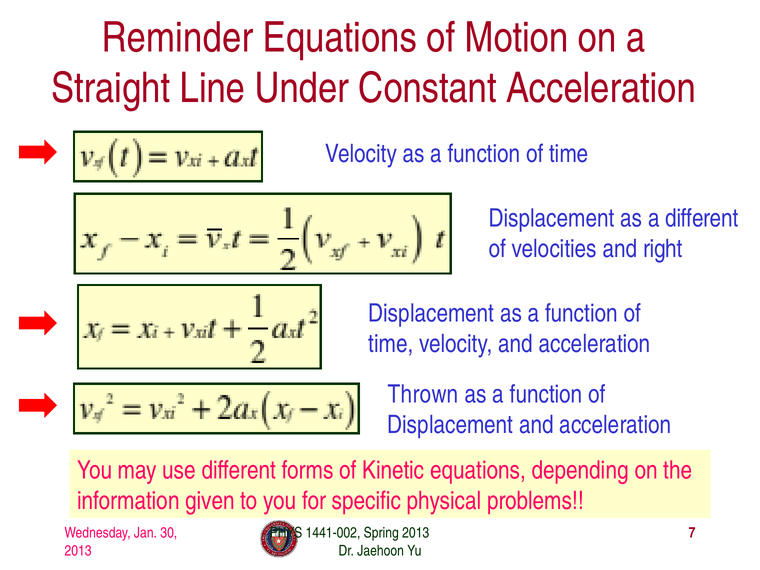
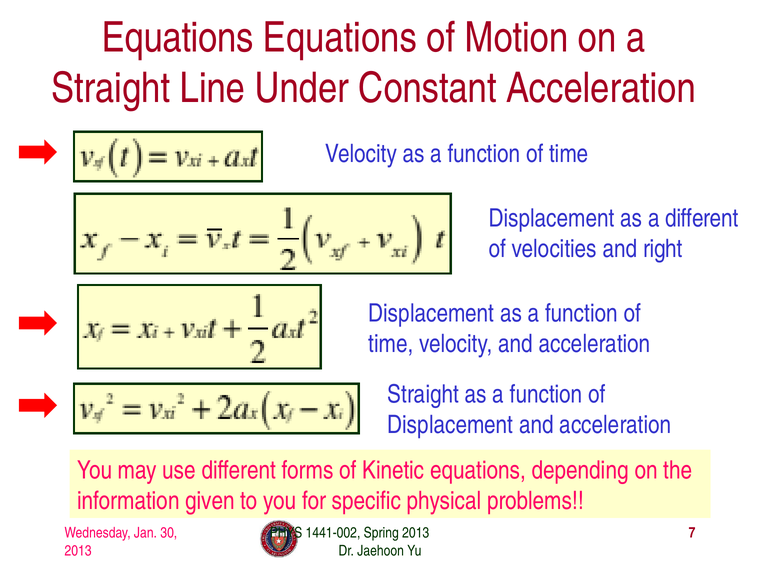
Reminder at (177, 38): Reminder -> Equations
Thrown at (423, 394): Thrown -> Straight
